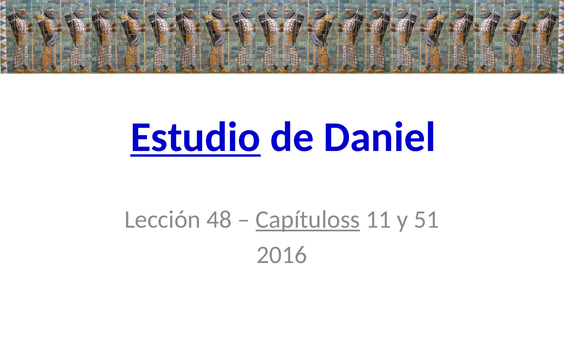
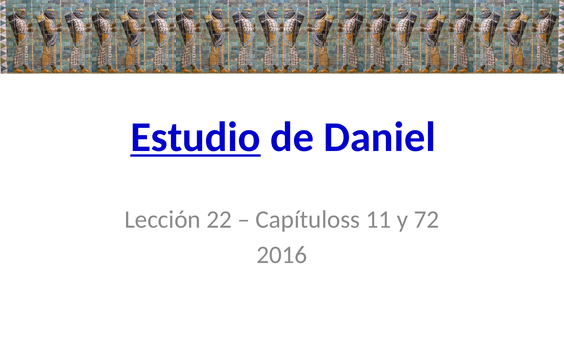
48: 48 -> 22
Capítuloss underline: present -> none
51: 51 -> 72
